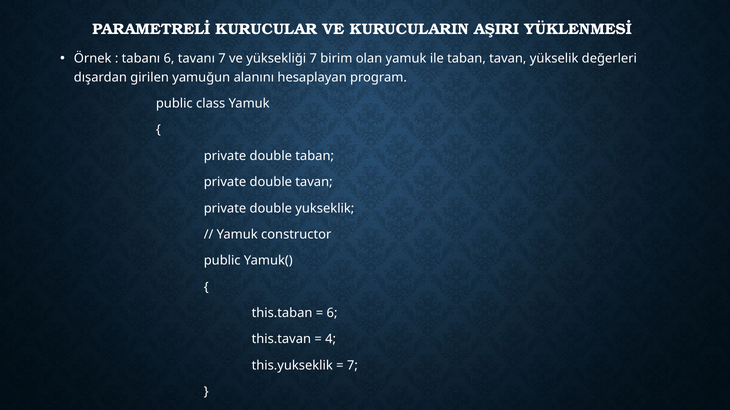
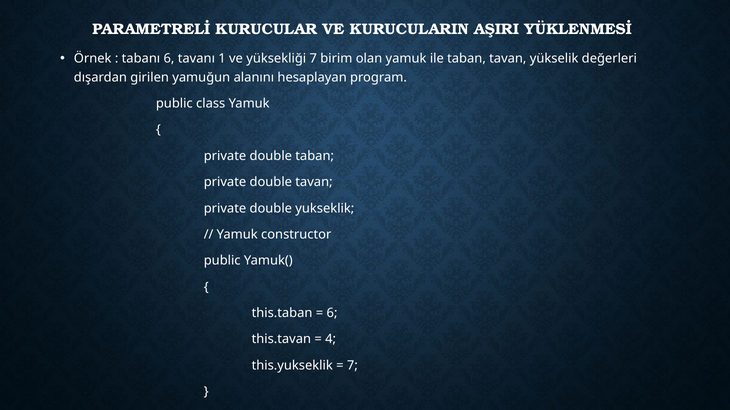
tavanı 7: 7 -> 1
